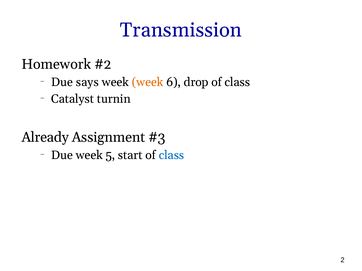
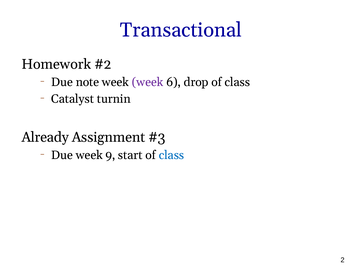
Transmission: Transmission -> Transactional
says: says -> note
week at (148, 82) colour: orange -> purple
5: 5 -> 9
